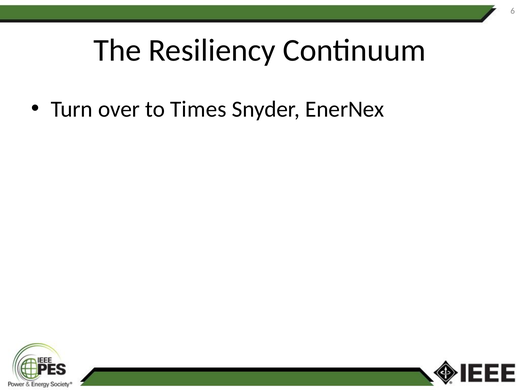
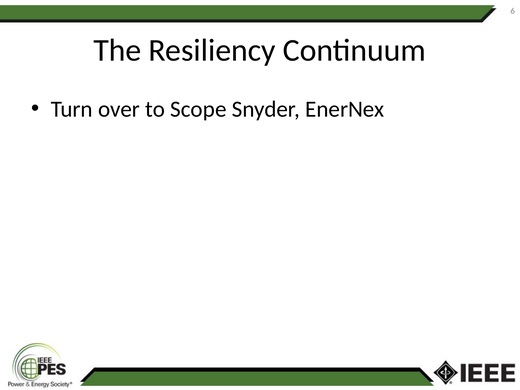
Times: Times -> Scope
